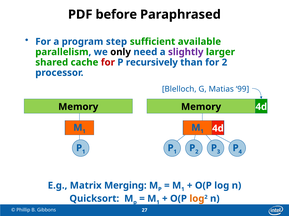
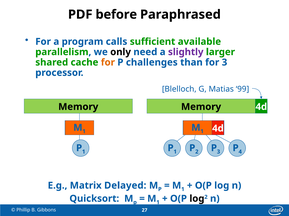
step: step -> calls
for at (108, 63) colour: red -> orange
recursively: recursively -> challenges
for 2: 2 -> 3
Merging: Merging -> Delayed
log at (197, 199) colour: orange -> black
